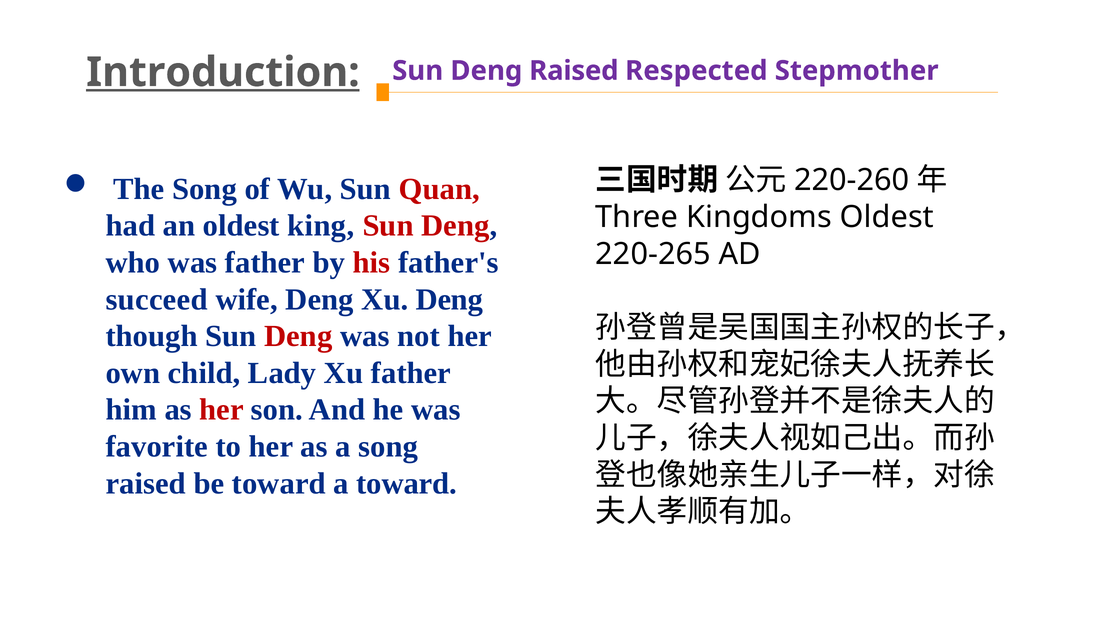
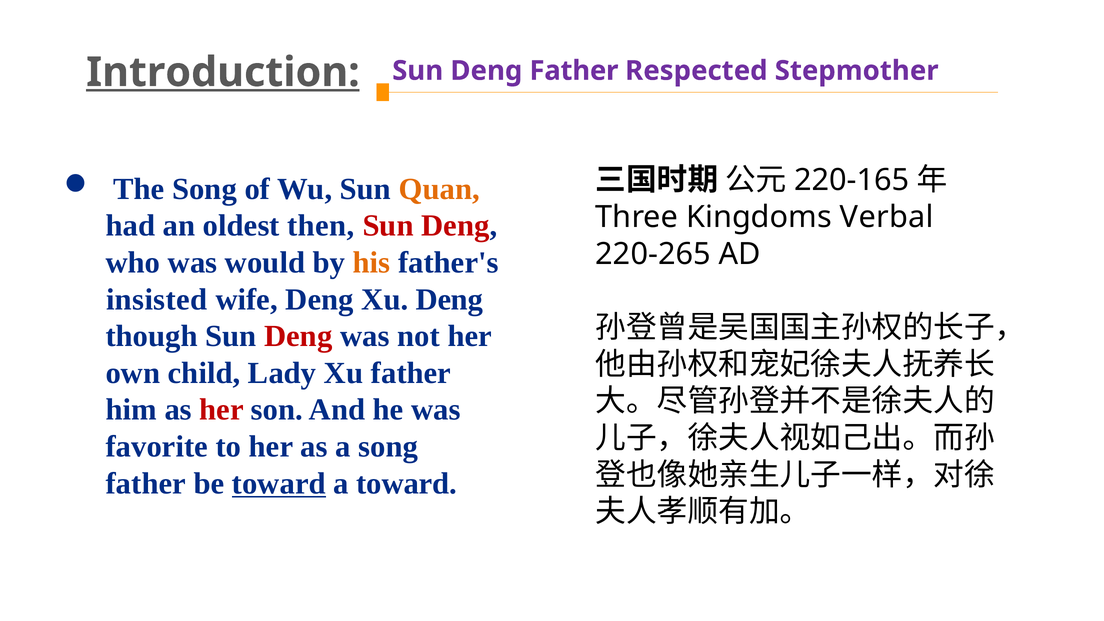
Deng Raised: Raised -> Father
220-260: 220-260 -> 220-165
Quan colour: red -> orange
Kingdoms Oldest: Oldest -> Verbal
king: king -> then
was father: father -> would
his colour: red -> orange
succeed: succeed -> insisted
raised at (146, 484): raised -> father
toward at (279, 484) underline: none -> present
